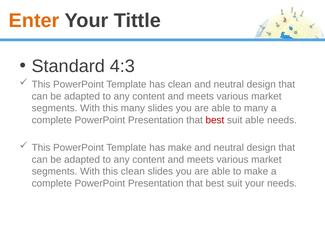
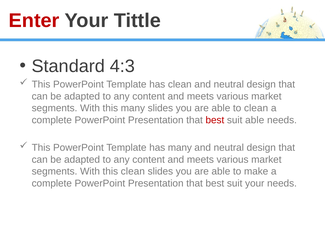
Enter colour: orange -> red
to many: many -> clean
has make: make -> many
